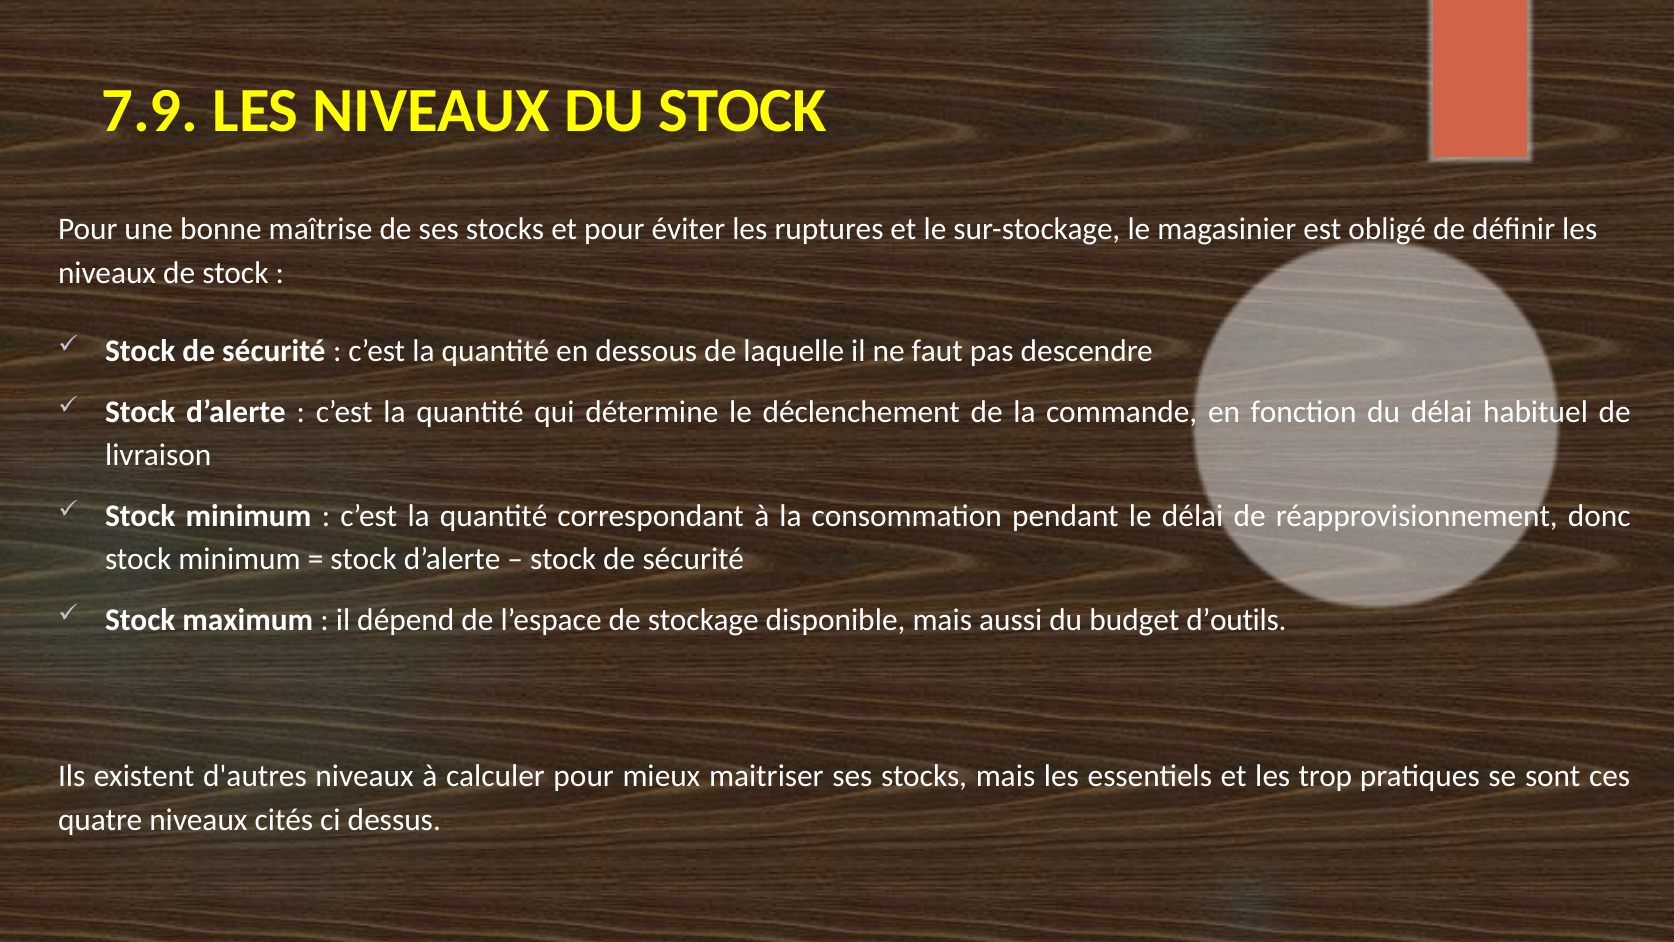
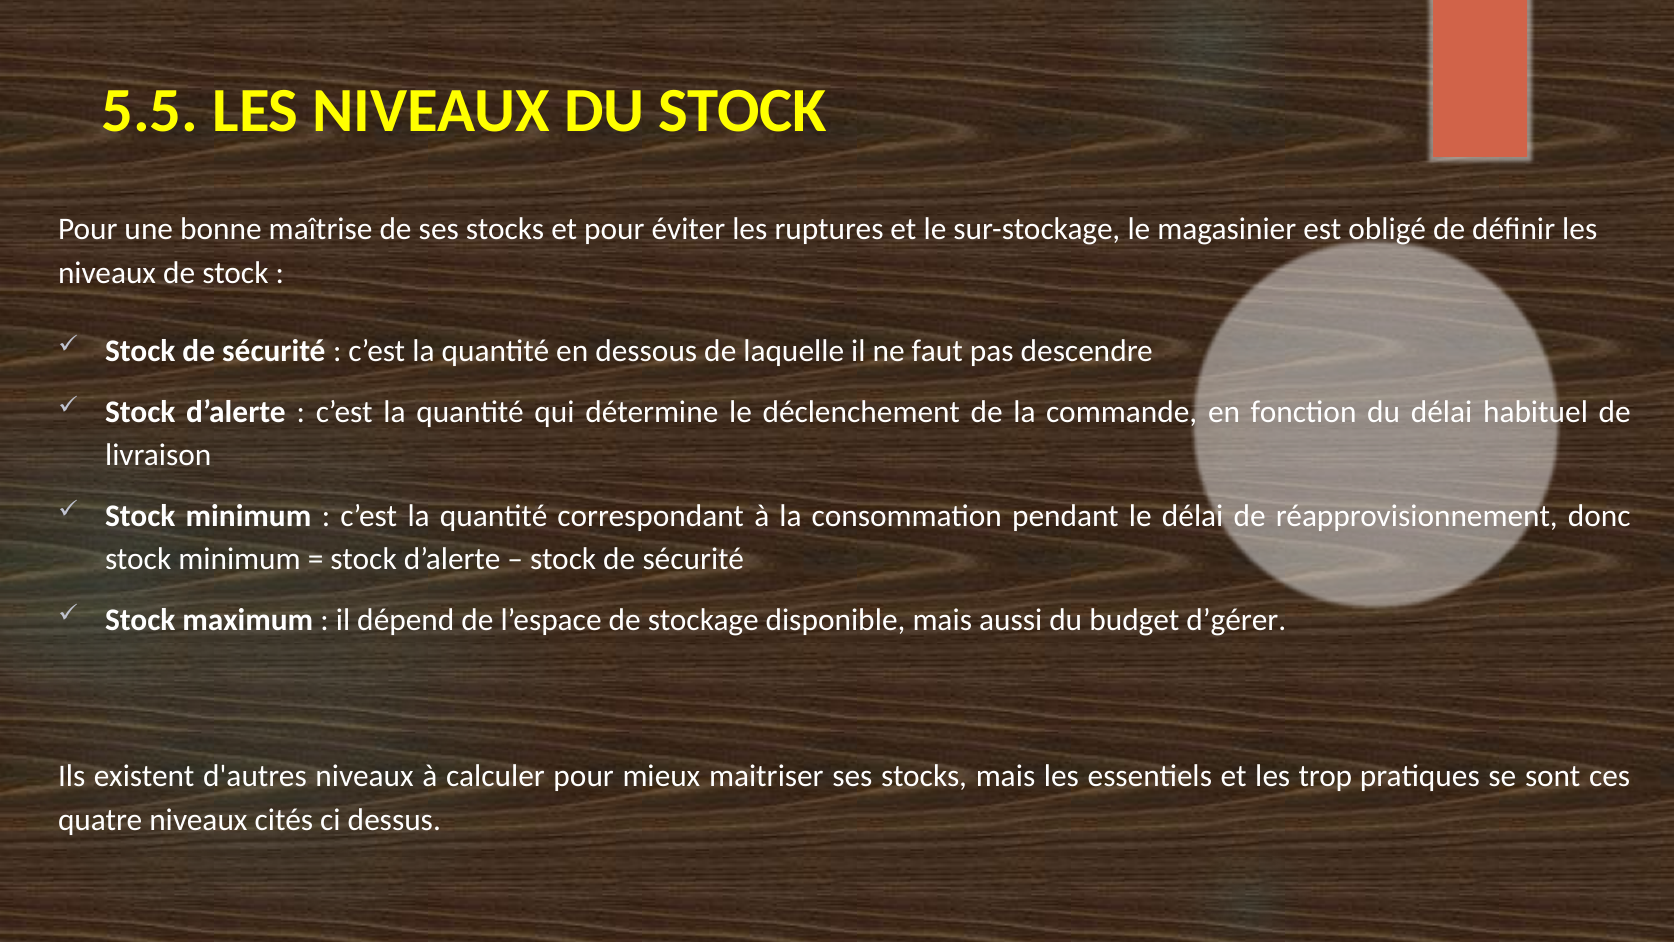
7.9: 7.9 -> 5.5
d’outils: d’outils -> d’gérer
